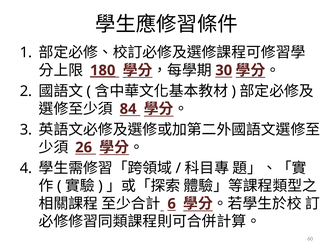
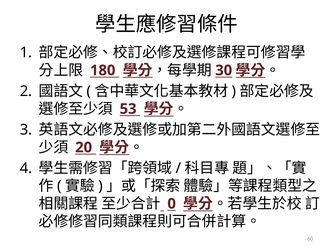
180 underline: present -> none
84: 84 -> 53
26: 26 -> 20
6: 6 -> 0
